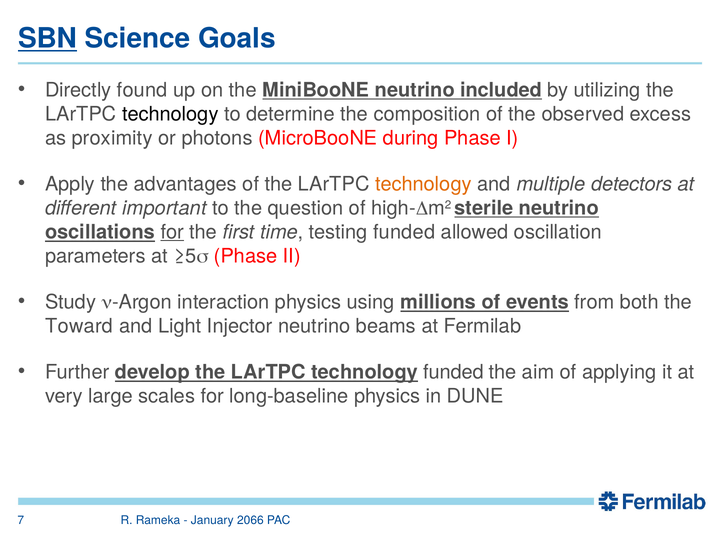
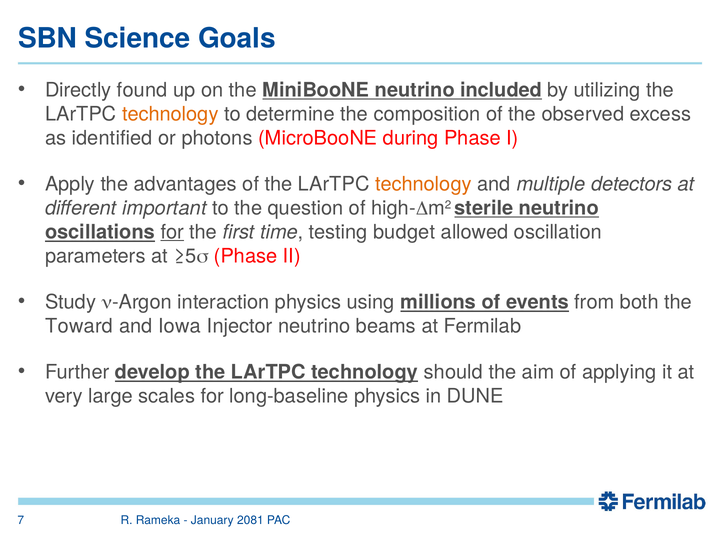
SBN underline: present -> none
technology at (170, 114) colour: black -> orange
proximity: proximity -> identified
testing funded: funded -> budget
Light: Light -> Iowa
technology funded: funded -> should
2066: 2066 -> 2081
